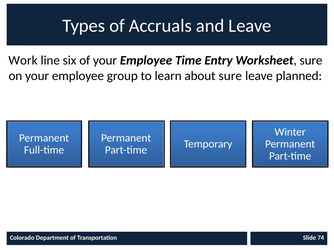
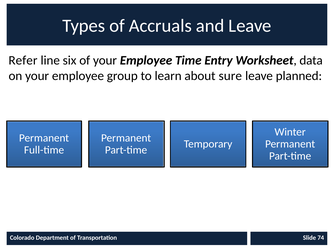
Work: Work -> Refer
Worksheet sure: sure -> data
